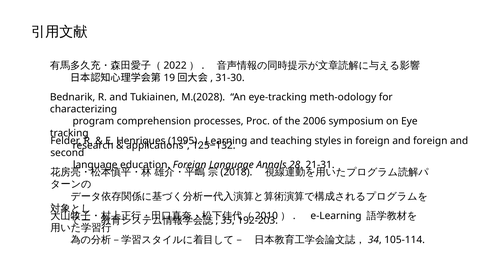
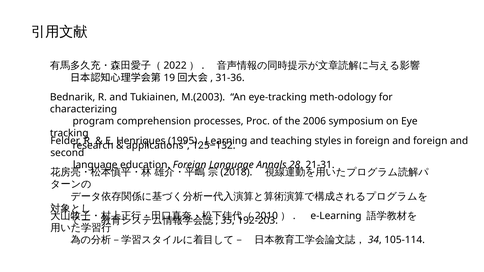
31-30: 31-30 -> 31-36
M.(2028: M.(2028 -> M.(2003
